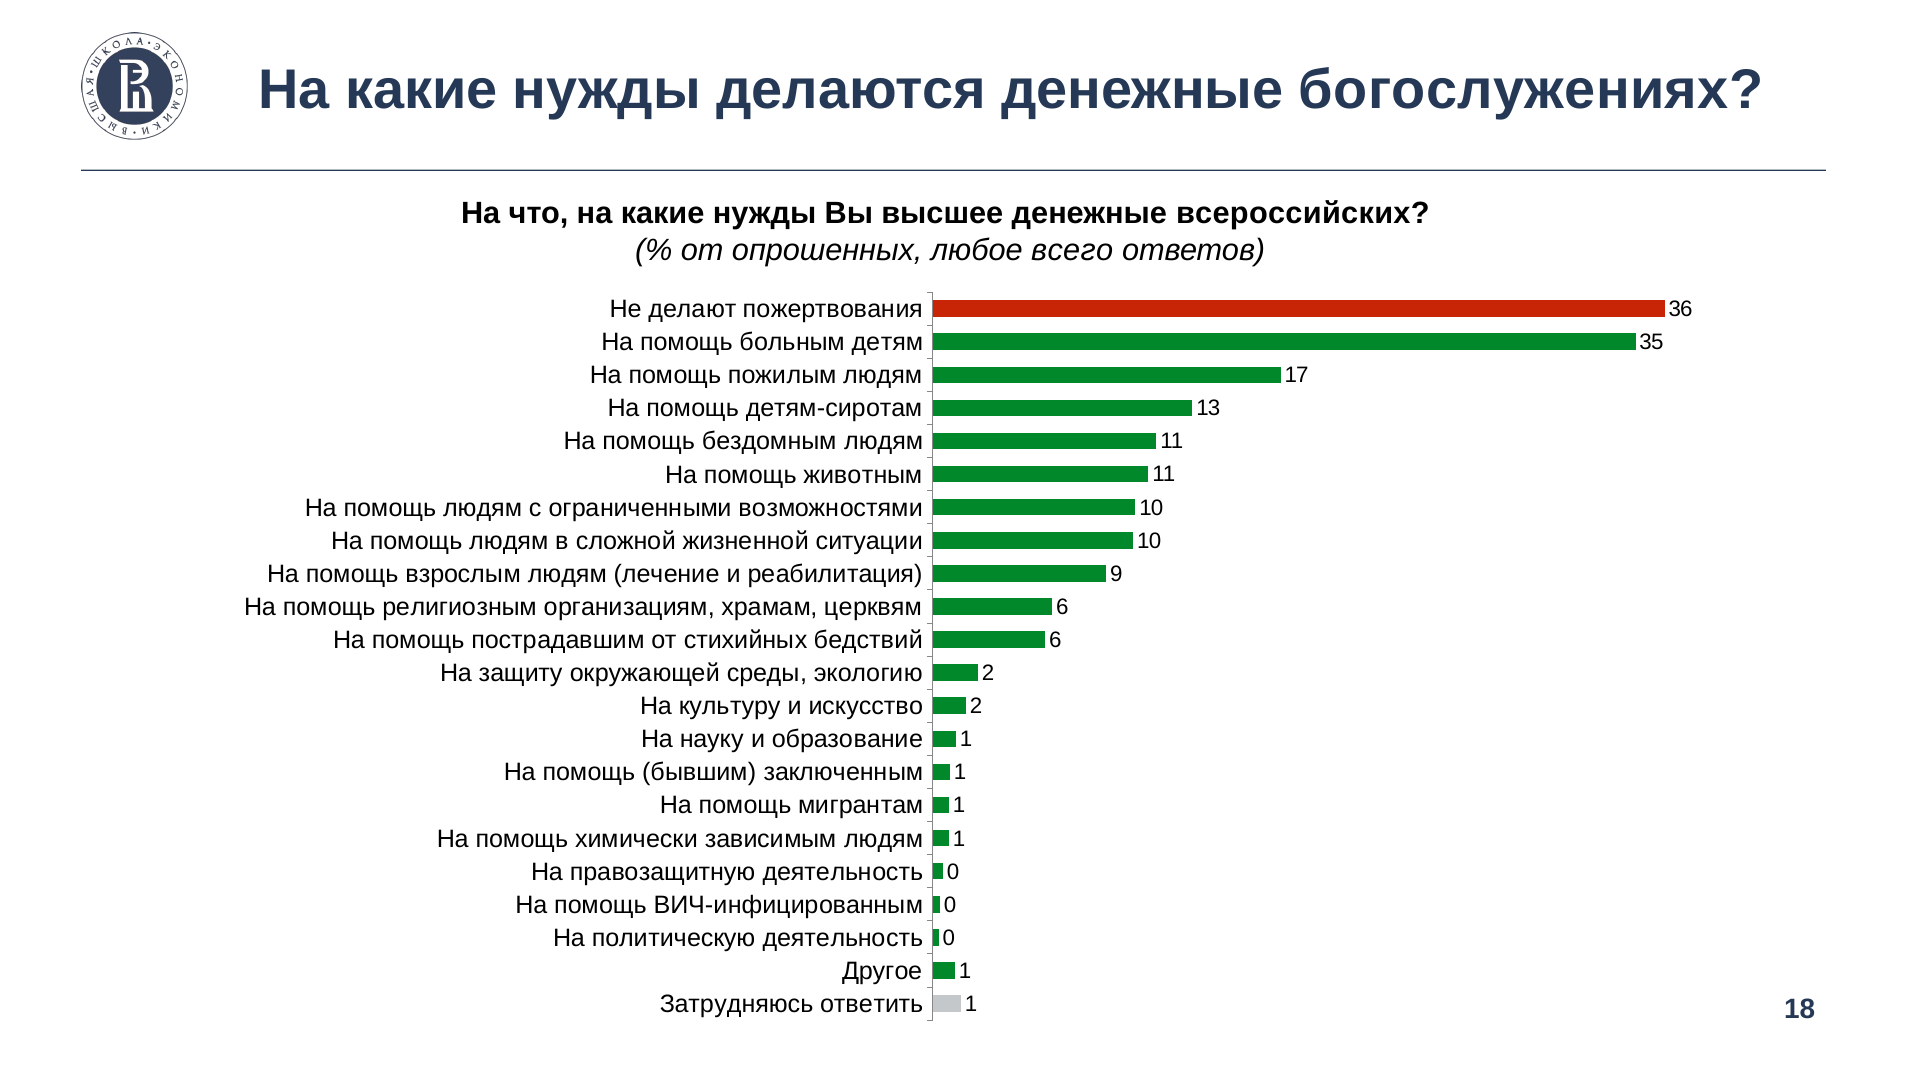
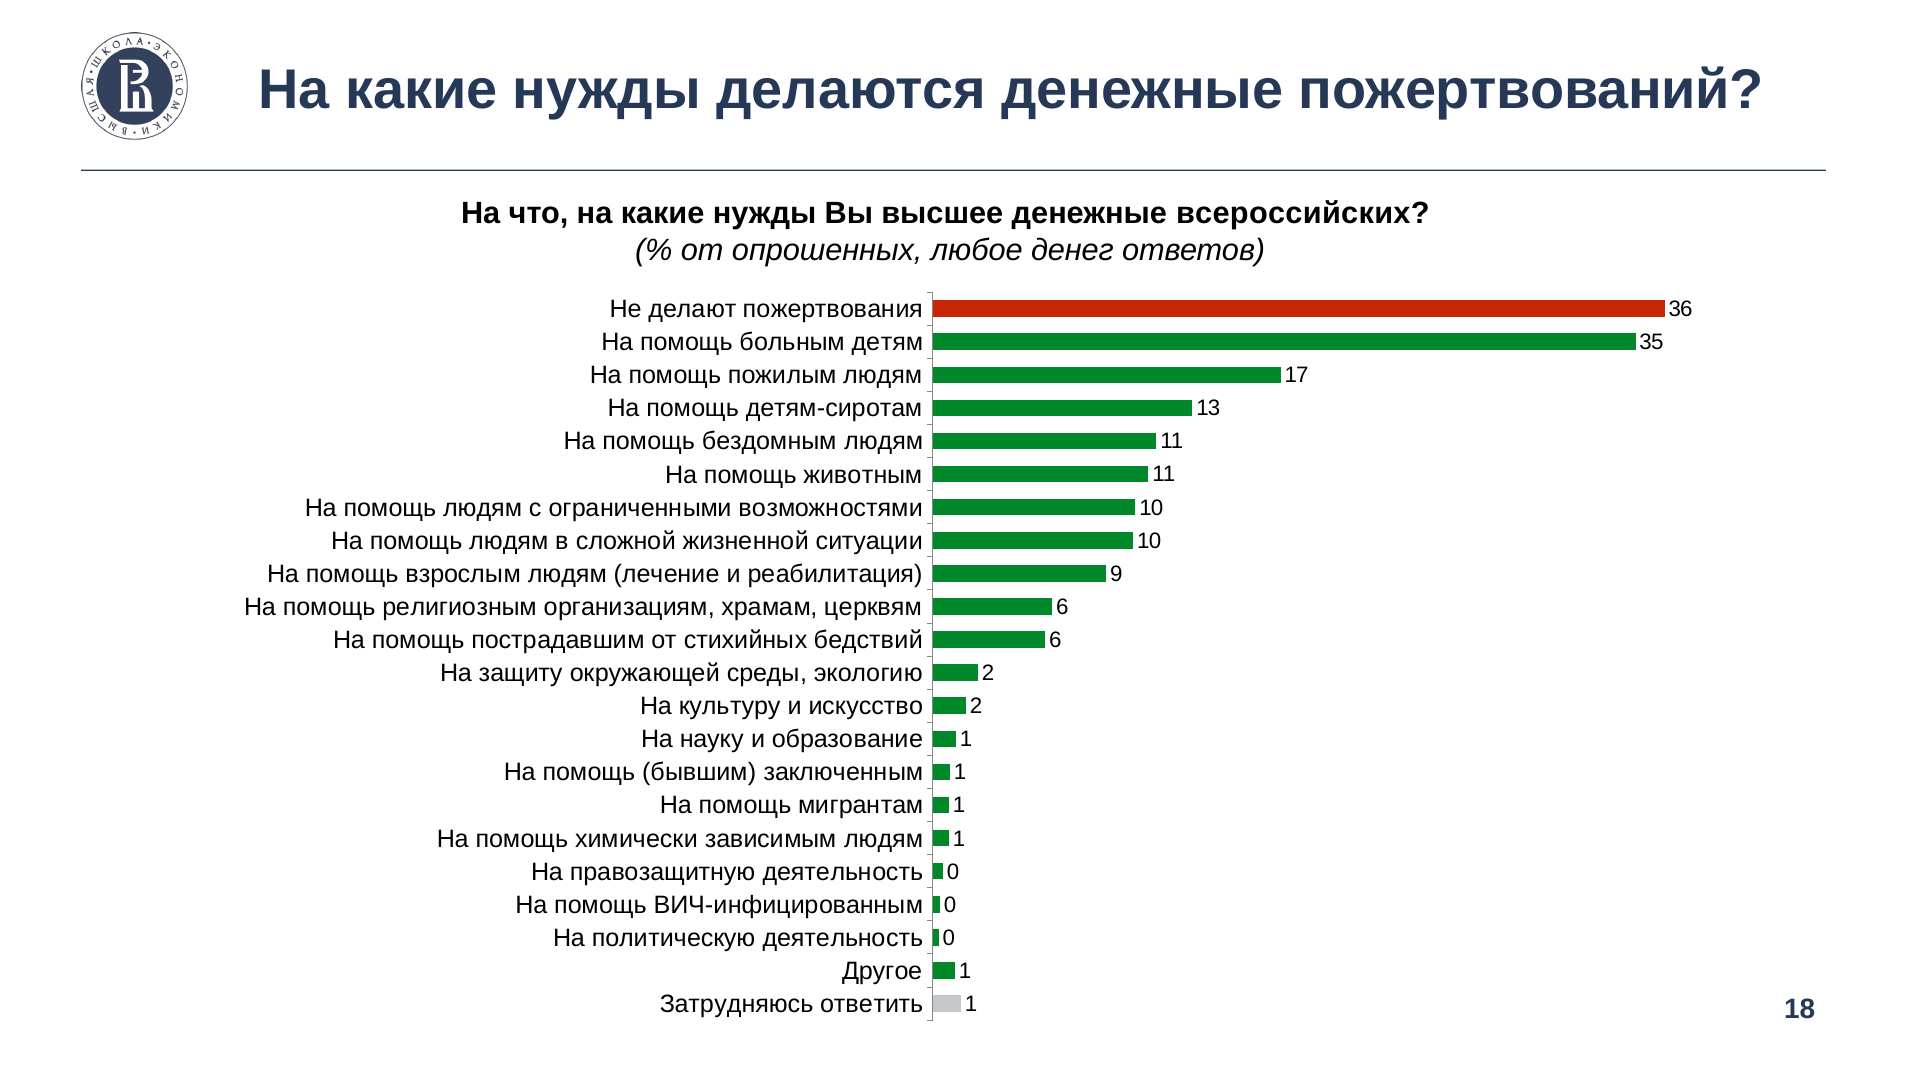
богослужениях: богослужениях -> пожертвований
всего: всего -> денег
